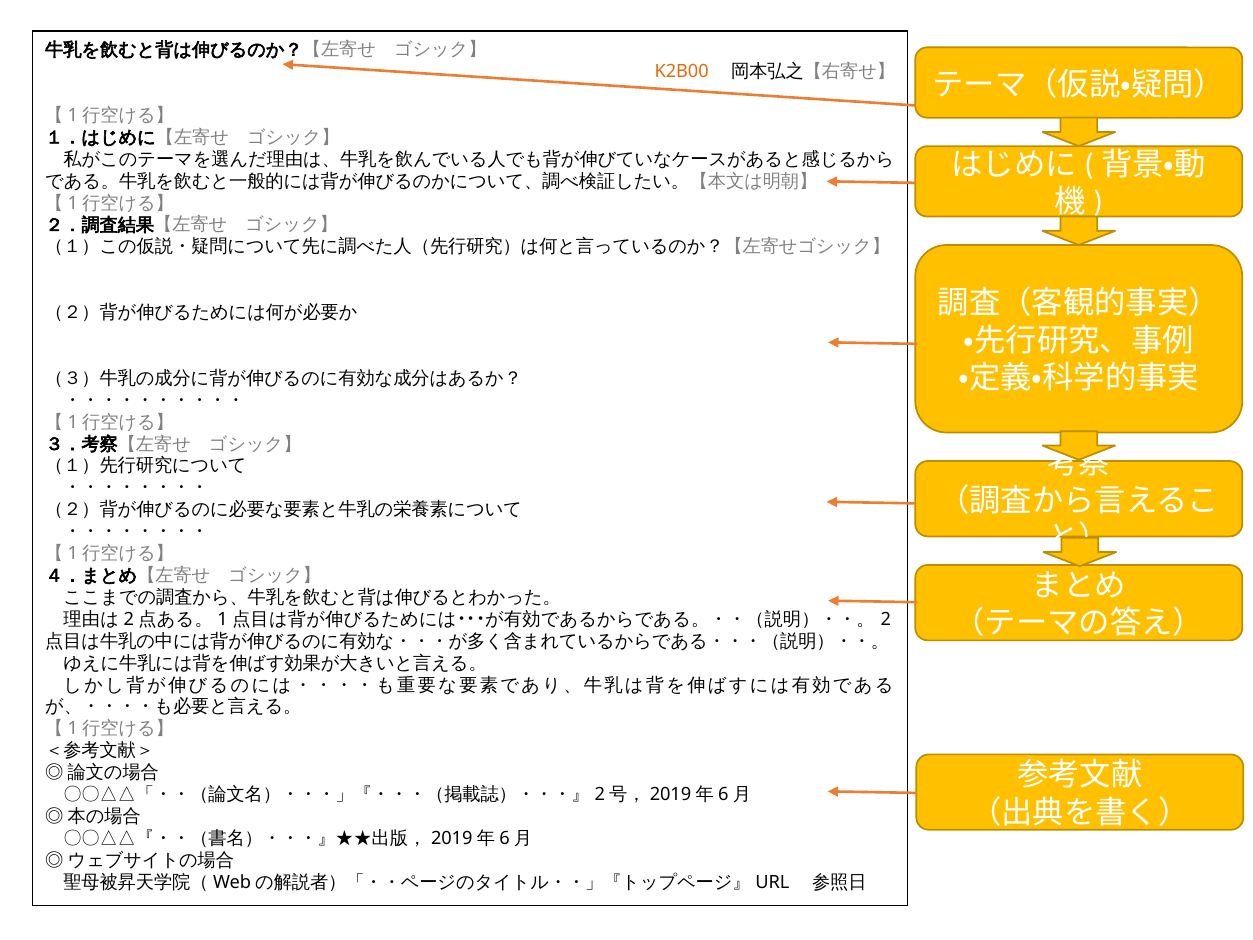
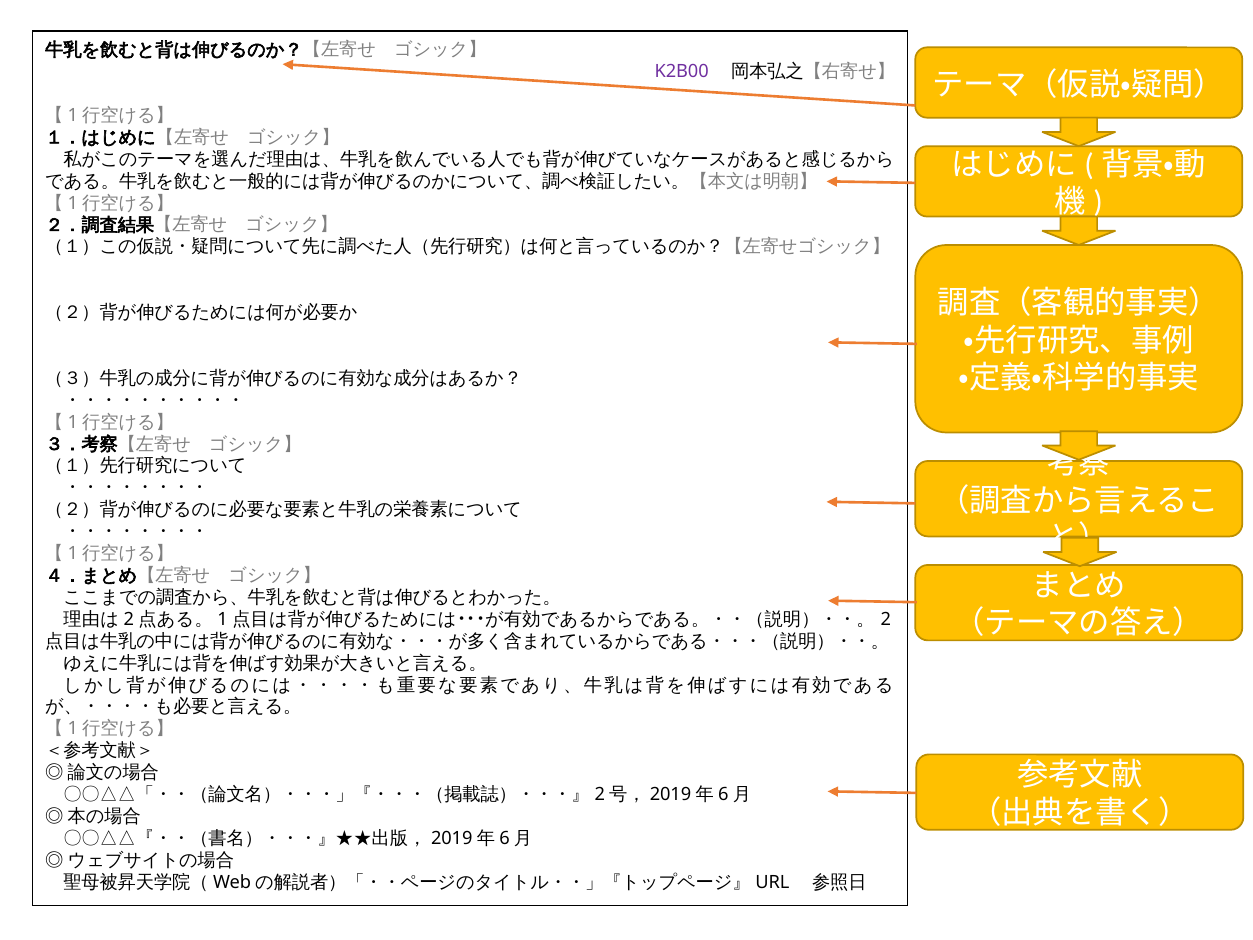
K2B00 colour: orange -> purple
